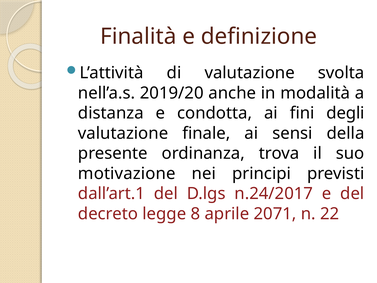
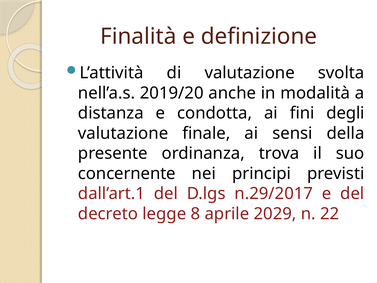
motivazione: motivazione -> concernente
n.24/2017: n.24/2017 -> n.29/2017
2071: 2071 -> 2029
